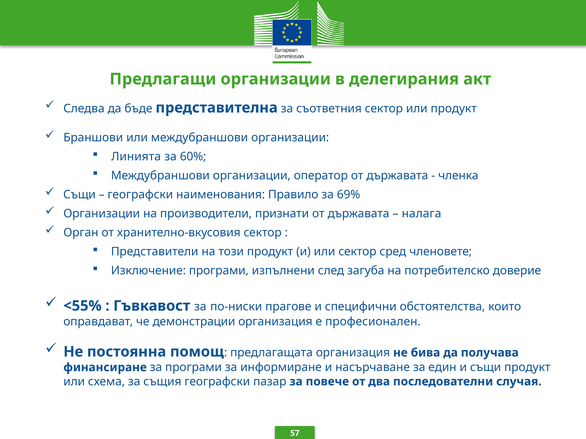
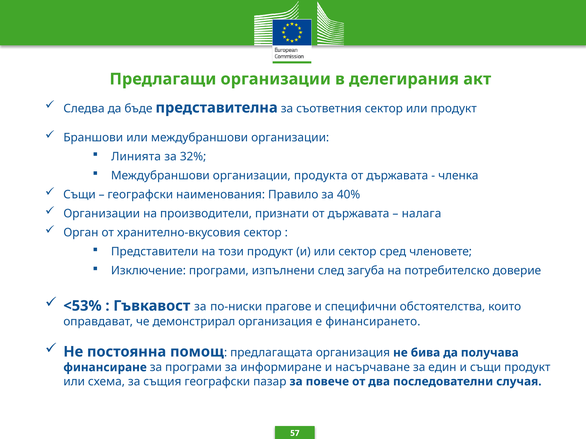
60%: 60% -> 32%
оператор: оператор -> продукта
69%: 69% -> 40%
<55%: <55% -> <53%
демонстрации: демонстрации -> демонстрирал
професионален: професионален -> финансирането
